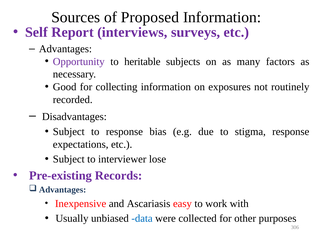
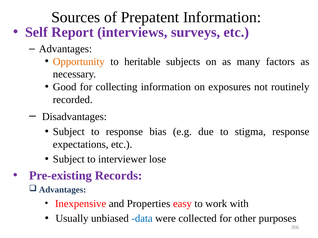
Proposed: Proposed -> Prepatent
Opportunity colour: purple -> orange
Ascariasis: Ascariasis -> Properties
